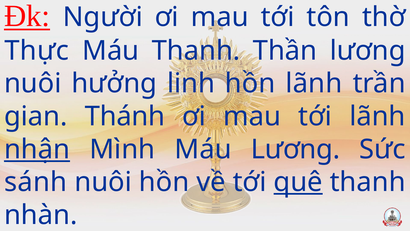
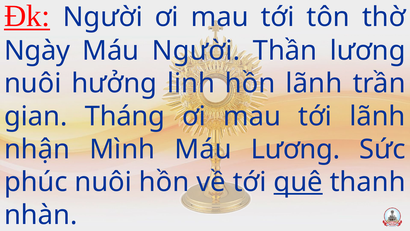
Thực: Thực -> Ngày
Máu Thanh: Thanh -> Người
Thánh: Thánh -> Tháng
nhận underline: present -> none
sánh: sánh -> phúc
